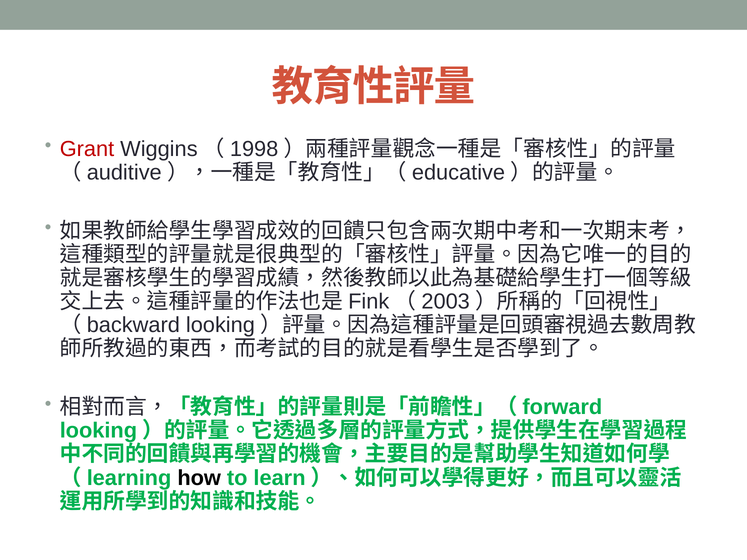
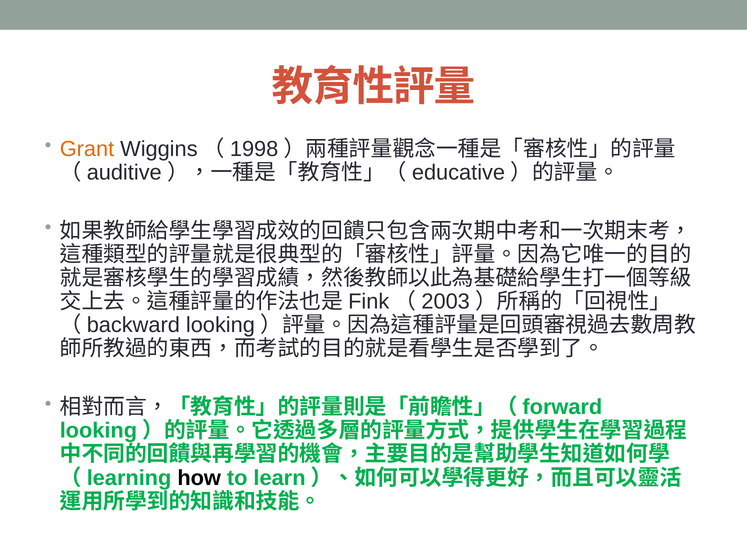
Grant colour: red -> orange
